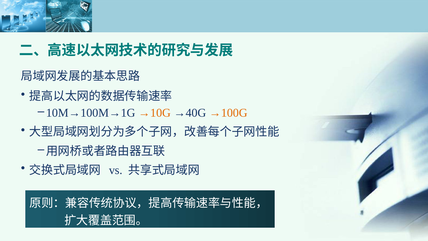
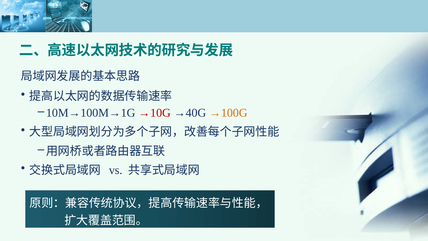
→10G colour: orange -> red
